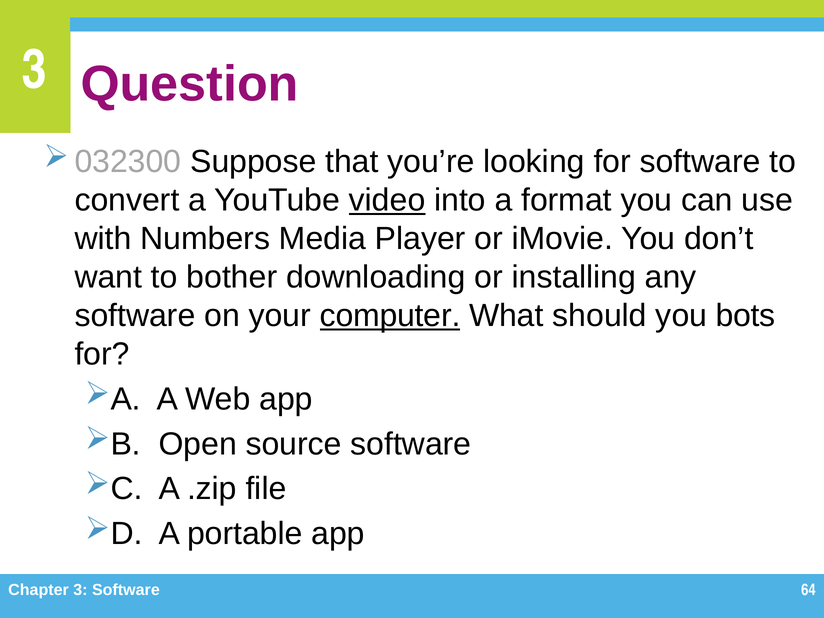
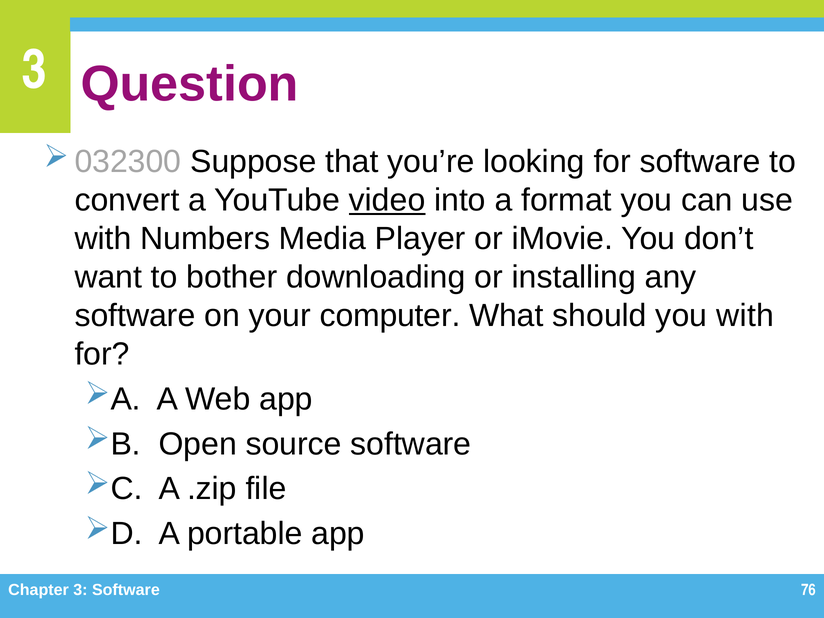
computer underline: present -> none
you bots: bots -> with
64: 64 -> 76
